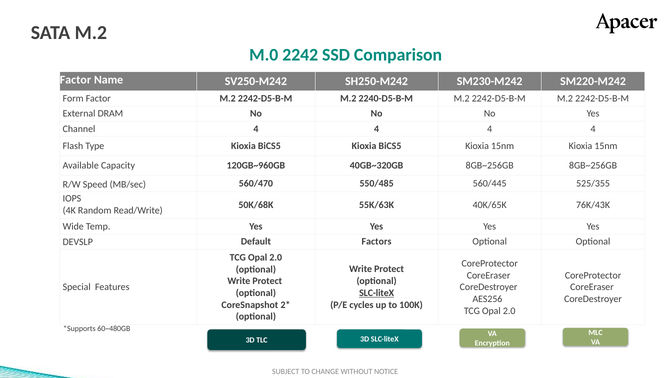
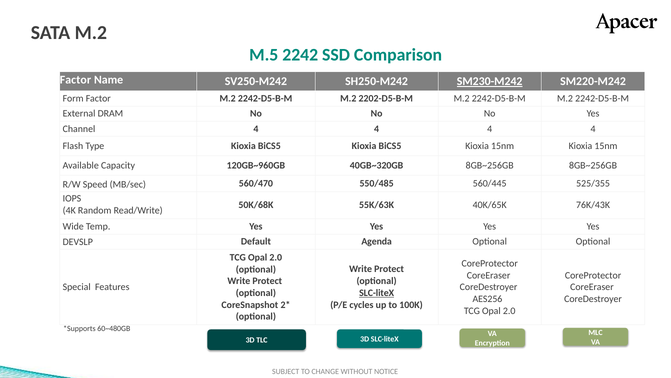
M.0: M.0 -> M.5
SM230-M242 underline: none -> present
2240-D5-B-M: 2240-D5-B-M -> 2202-D5-B-M
Factors: Factors -> Agenda
